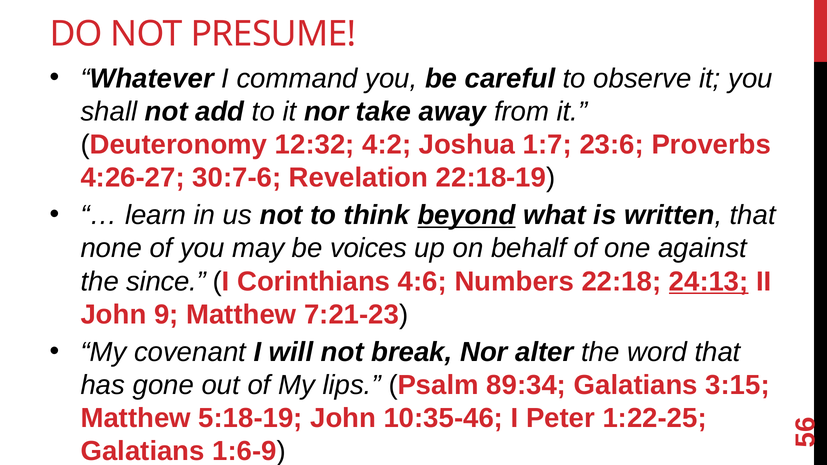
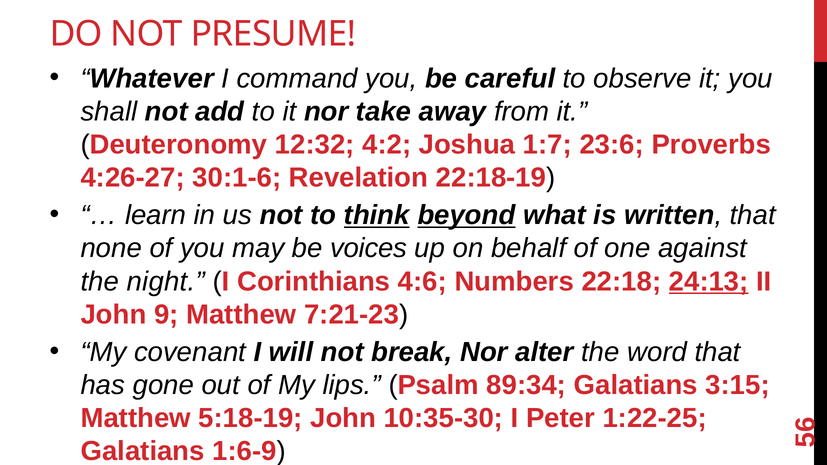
30:7-6: 30:7-6 -> 30:1-6
think underline: none -> present
since: since -> night
10:35-46: 10:35-46 -> 10:35-30
